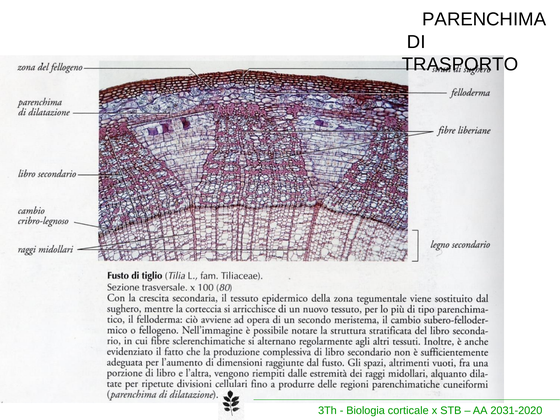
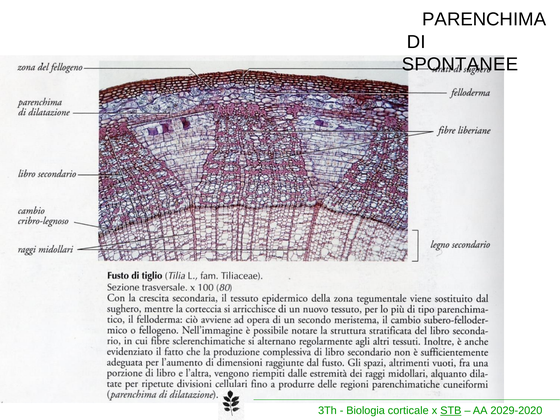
TRASPORTO: TRASPORTO -> SPONTANEE
STB underline: none -> present
2031-2020: 2031-2020 -> 2029-2020
